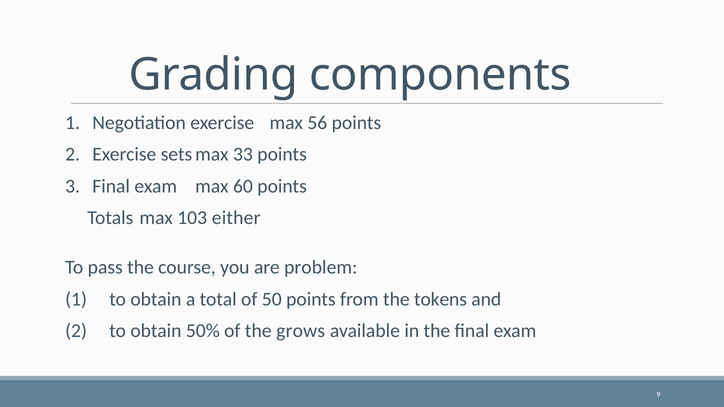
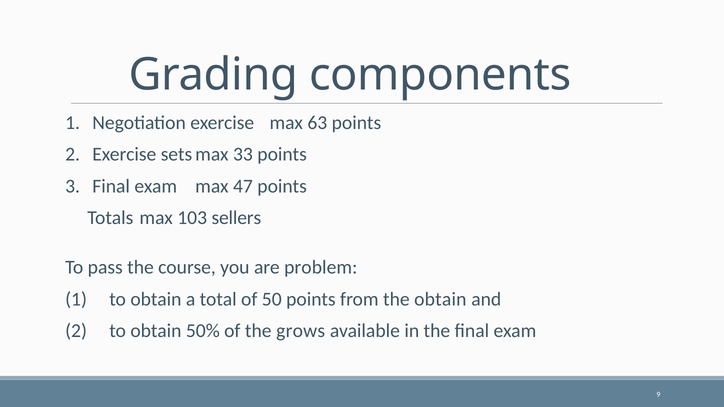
56: 56 -> 63
60: 60 -> 47
either: either -> sellers
the tokens: tokens -> obtain
